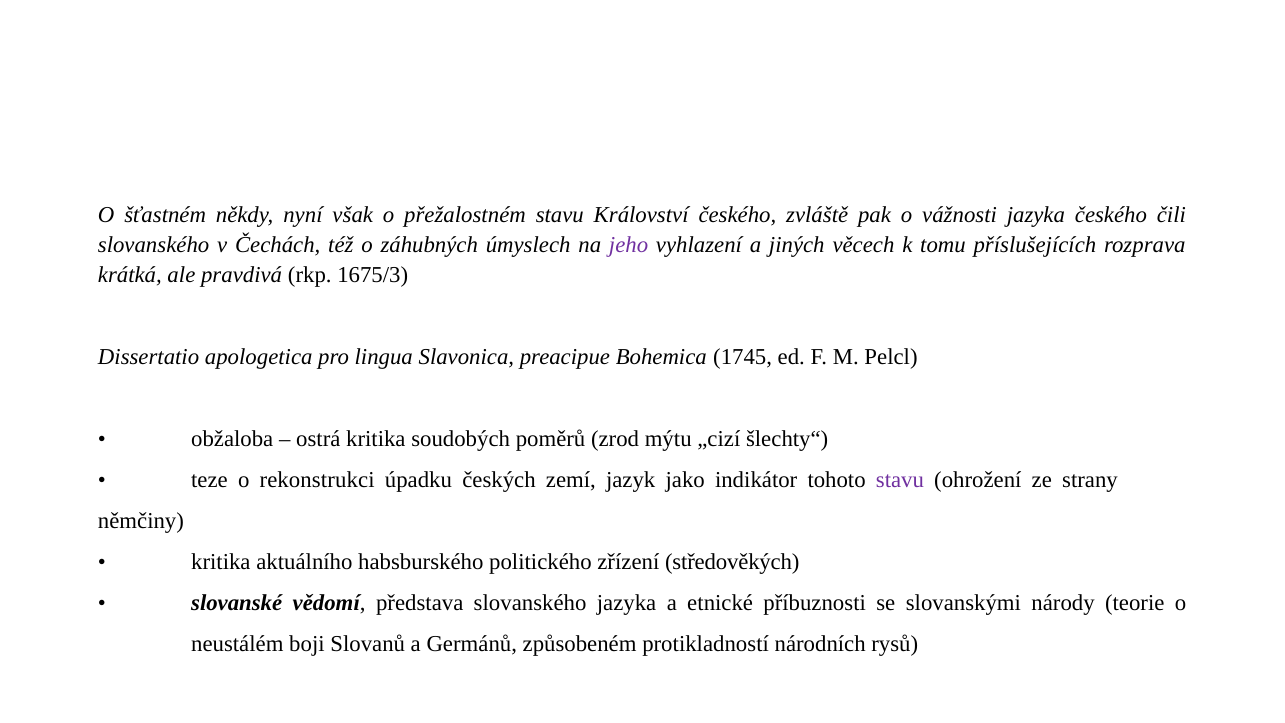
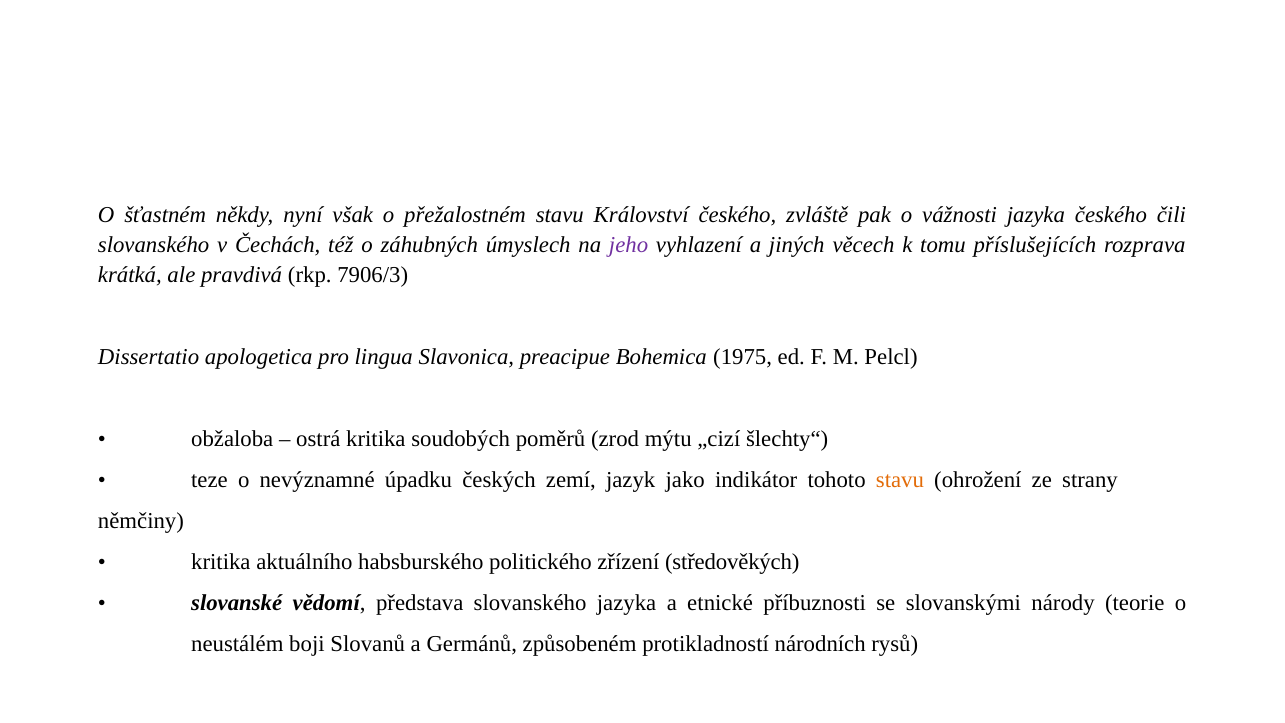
1675/3: 1675/3 -> 7906/3
1745: 1745 -> 1975
rekonstrukci: rekonstrukci -> nevýznamné
stavu at (900, 480) colour: purple -> orange
